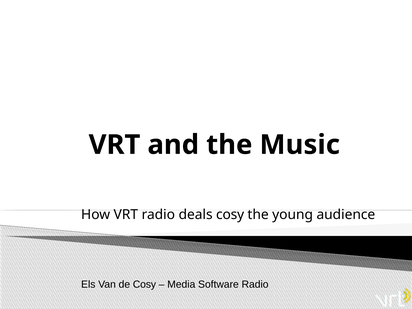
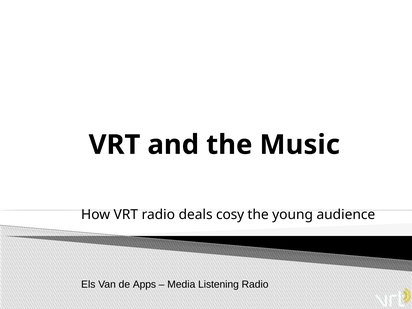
de Cosy: Cosy -> Apps
Software: Software -> Listening
